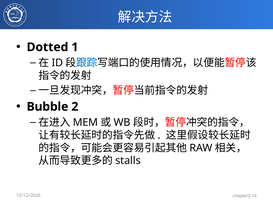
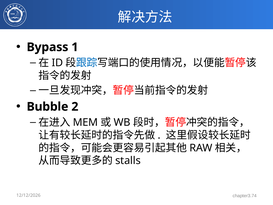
Dotted: Dotted -> Bypass
